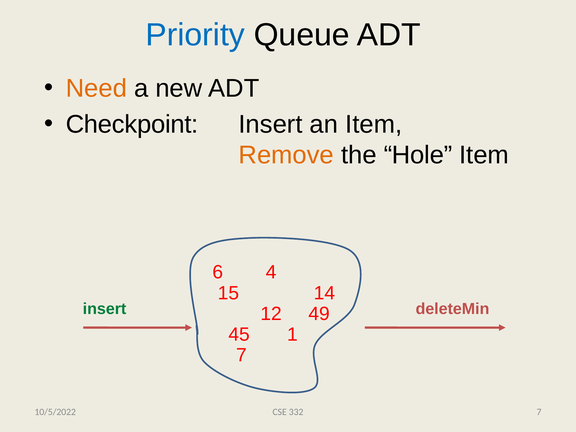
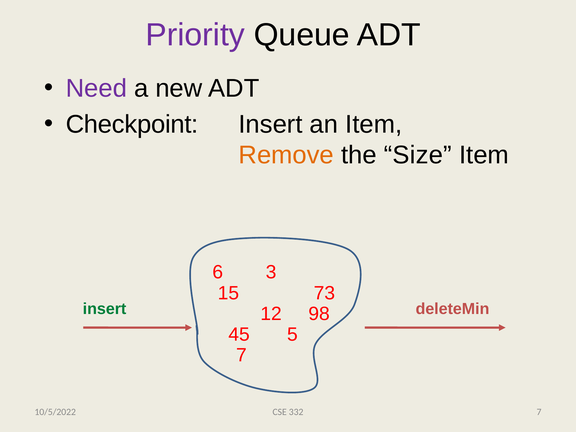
Priority colour: blue -> purple
Need colour: orange -> purple
Hole: Hole -> Size
4: 4 -> 3
14: 14 -> 73
49: 49 -> 98
1: 1 -> 5
